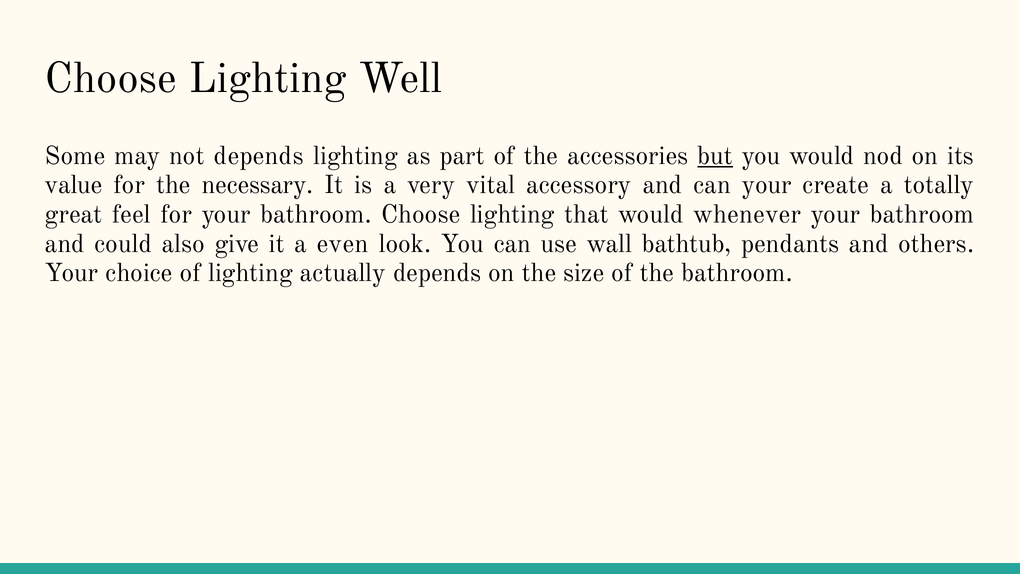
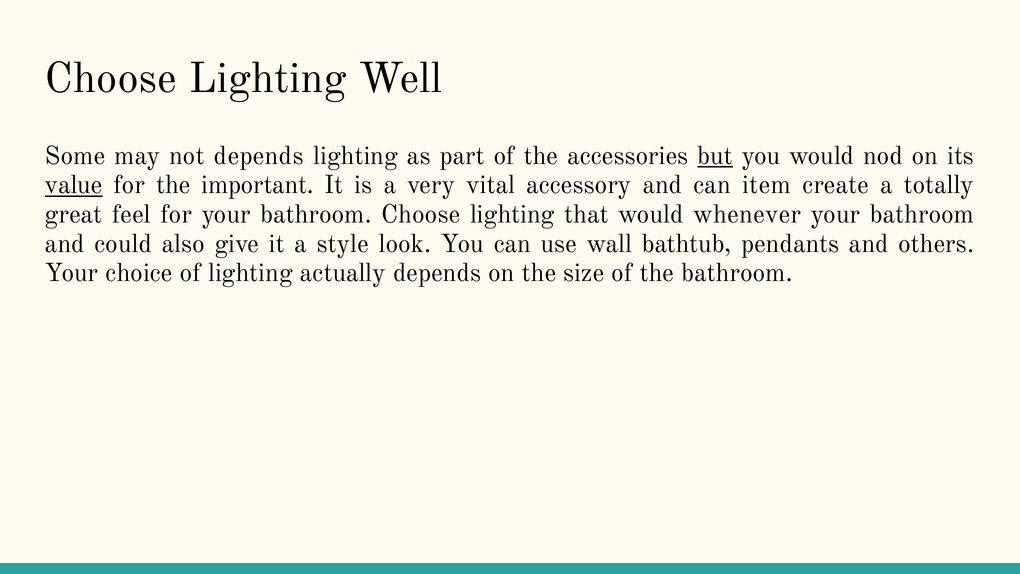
value underline: none -> present
necessary: necessary -> important
can your: your -> item
even: even -> style
